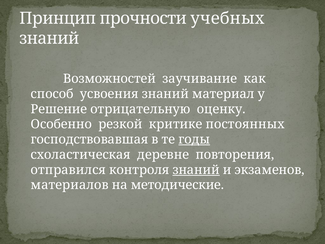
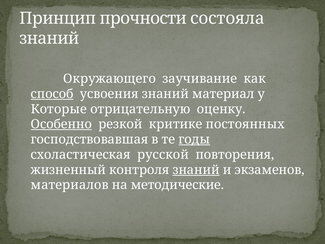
учебных: учебных -> состояла
Возможностей: Возможностей -> Окружающего
способ underline: none -> present
Решение: Решение -> Которые
Особенно underline: none -> present
деревне: деревне -> русской
отправился: отправился -> жизненный
